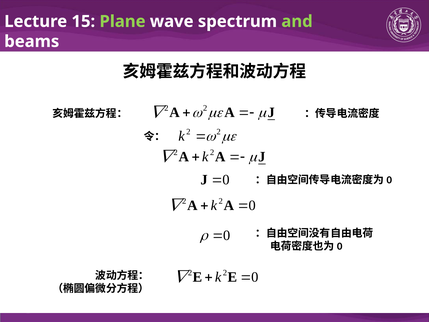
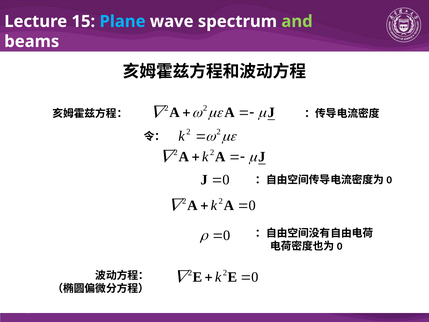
Plane colour: light green -> light blue
